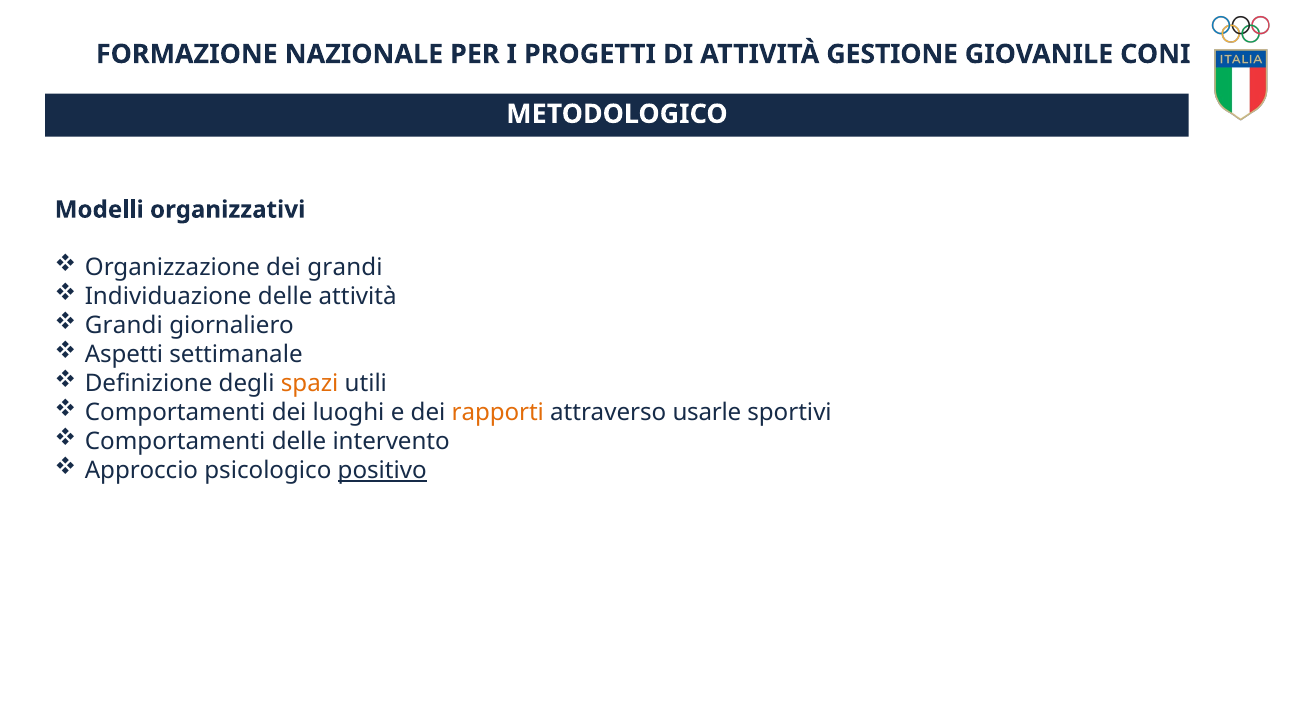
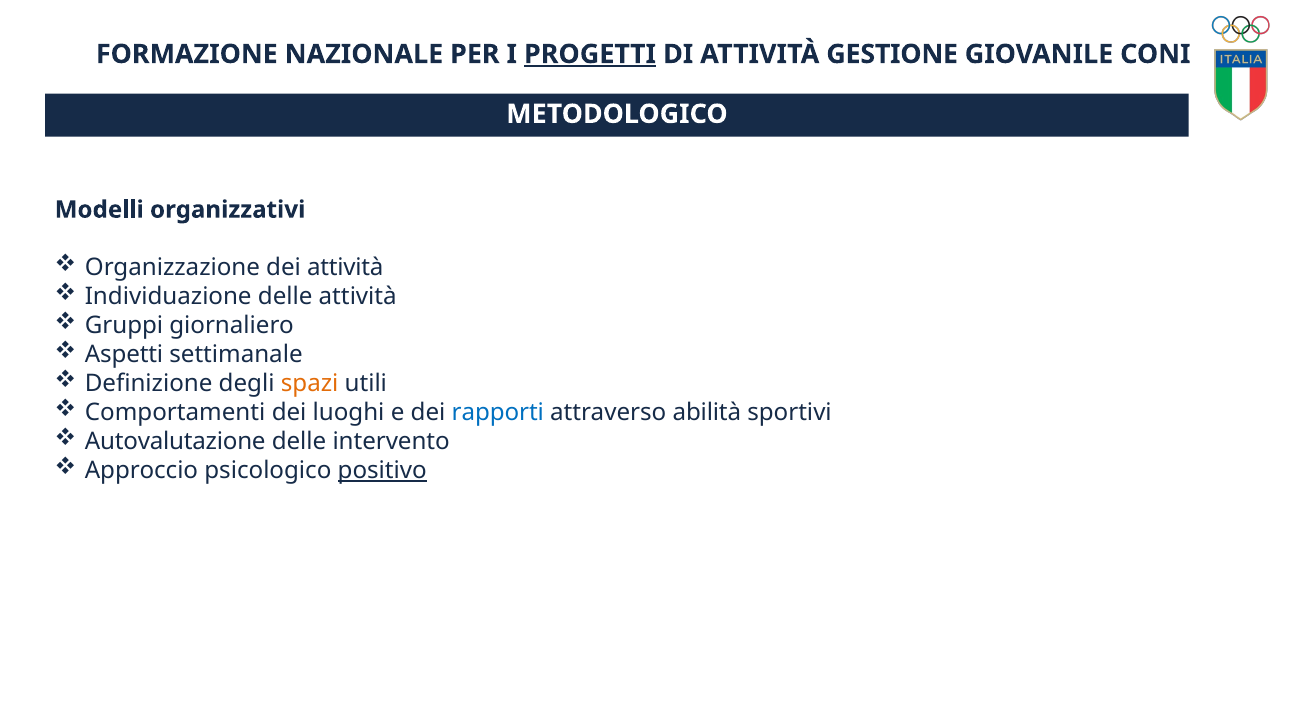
PROGETTI underline: none -> present
dei grandi: grandi -> attività
Grandi at (124, 326): Grandi -> Gruppi
rapporti colour: orange -> blue
usarle: usarle -> abilità
Comportamenti at (175, 442): Comportamenti -> Autovalutazione
